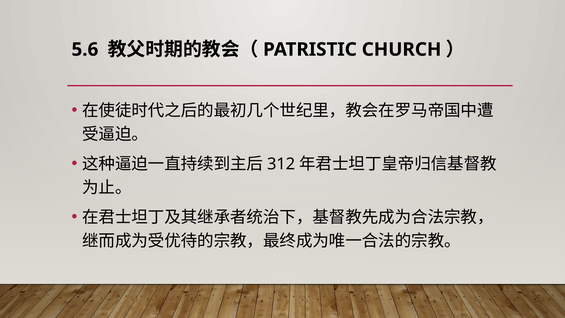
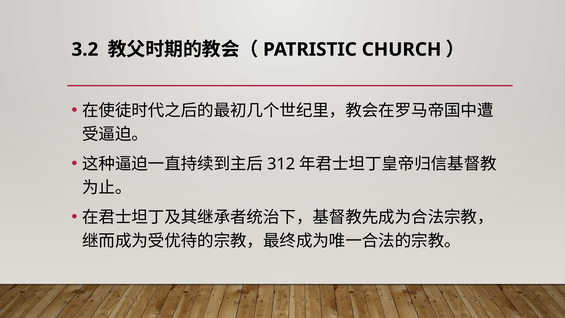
5.6: 5.6 -> 3.2
